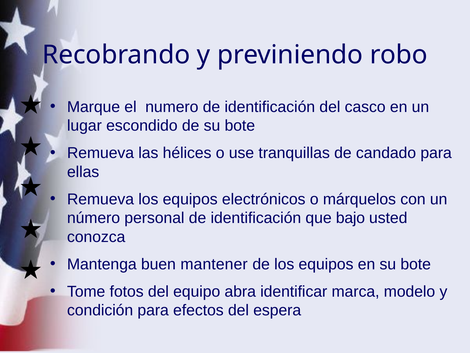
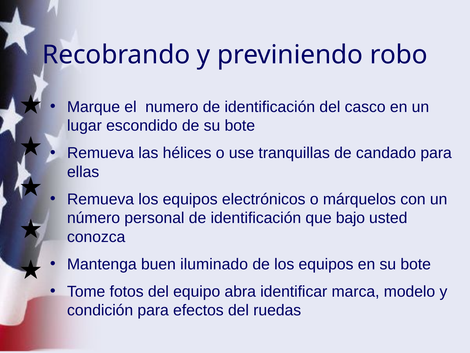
mantener: mantener -> iluminado
espera: espera -> ruedas
